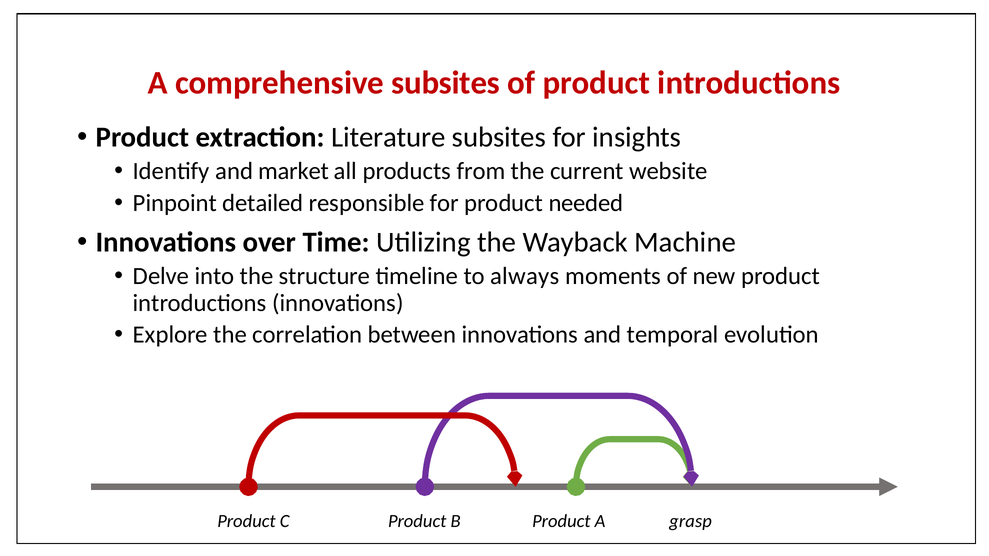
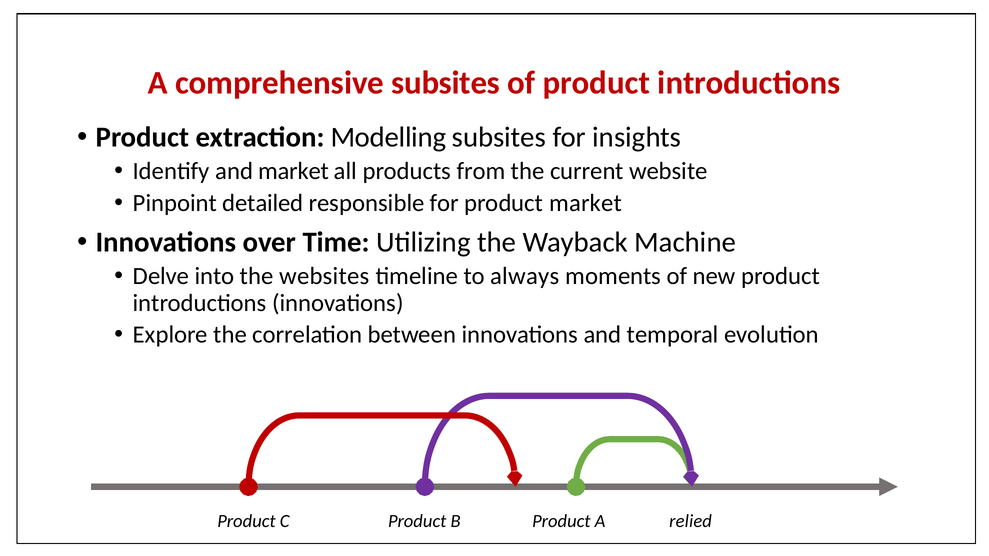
Literature: Literature -> Modelling
product needed: needed -> market
structure: structure -> websites
grasp: grasp -> relied
